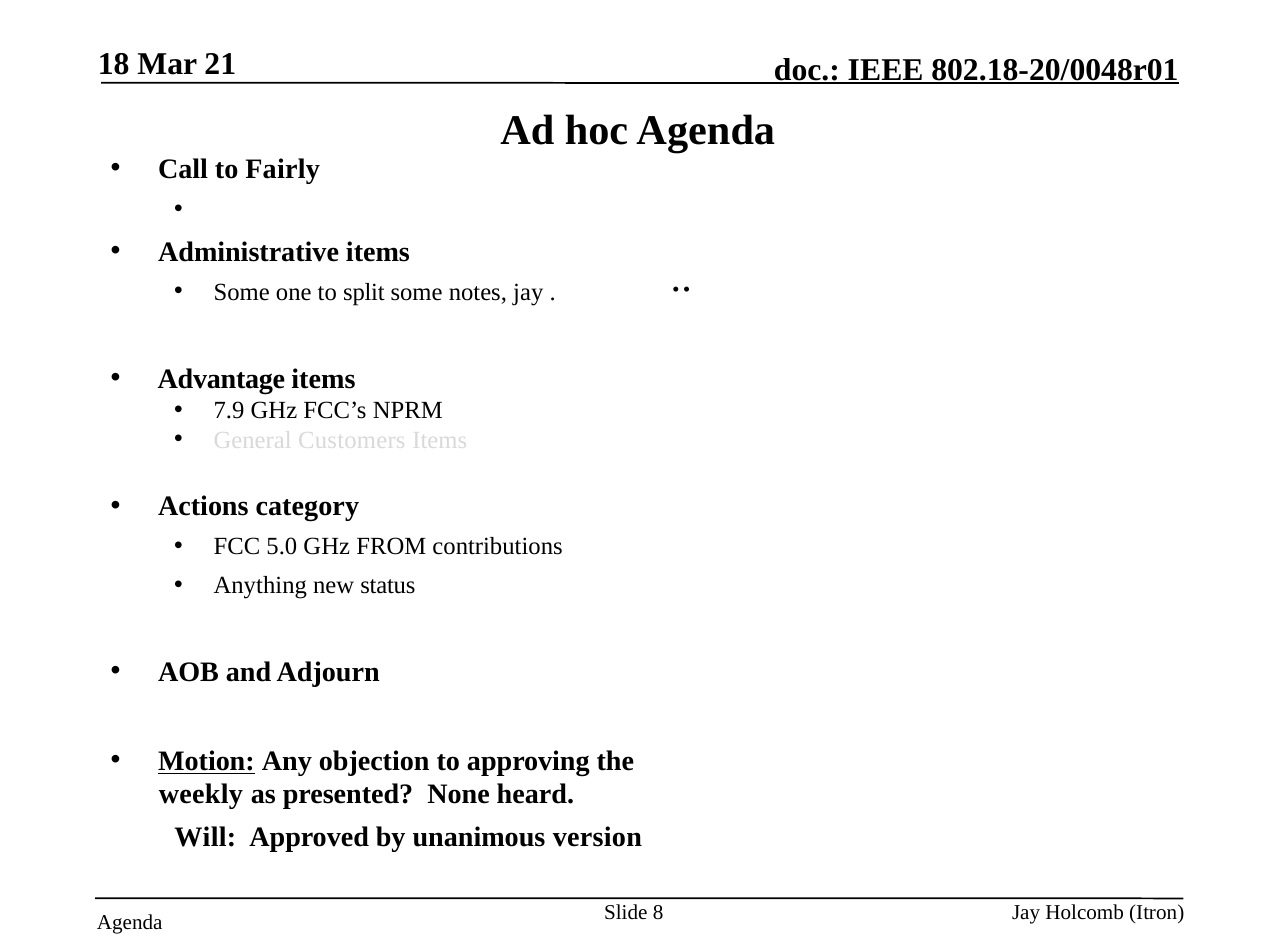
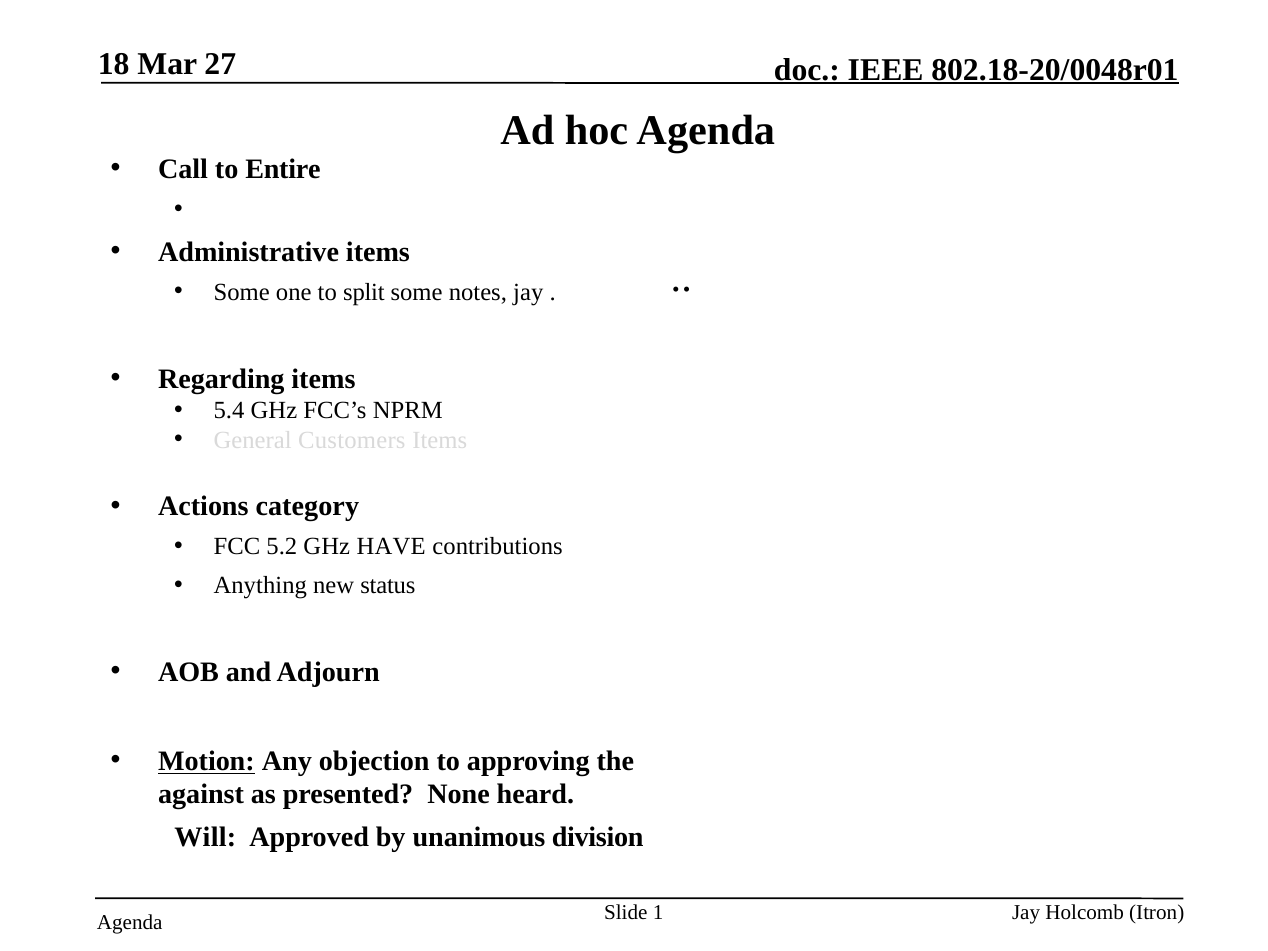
21: 21 -> 27
Fairly: Fairly -> Entire
Advantage: Advantage -> Regarding
7.9: 7.9 -> 5.4
5.0: 5.0 -> 5.2
FROM: FROM -> HAVE
weekly: weekly -> against
version: version -> division
8: 8 -> 1
